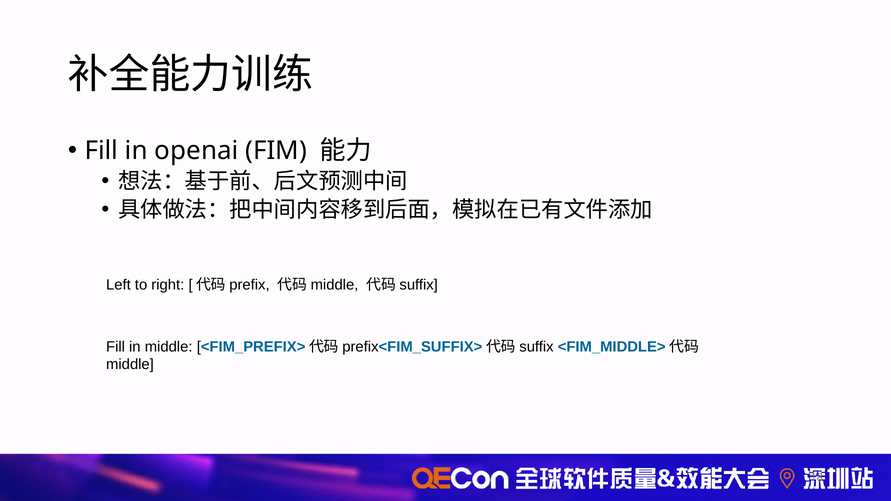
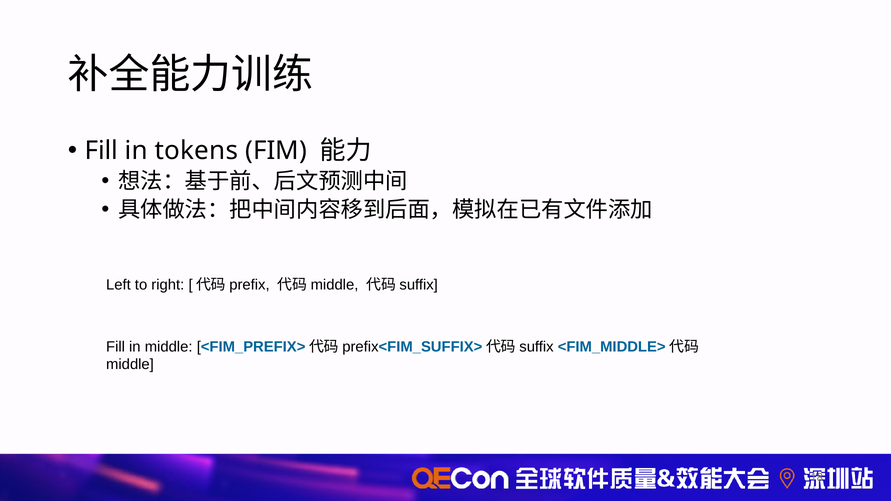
openai: openai -> tokens
